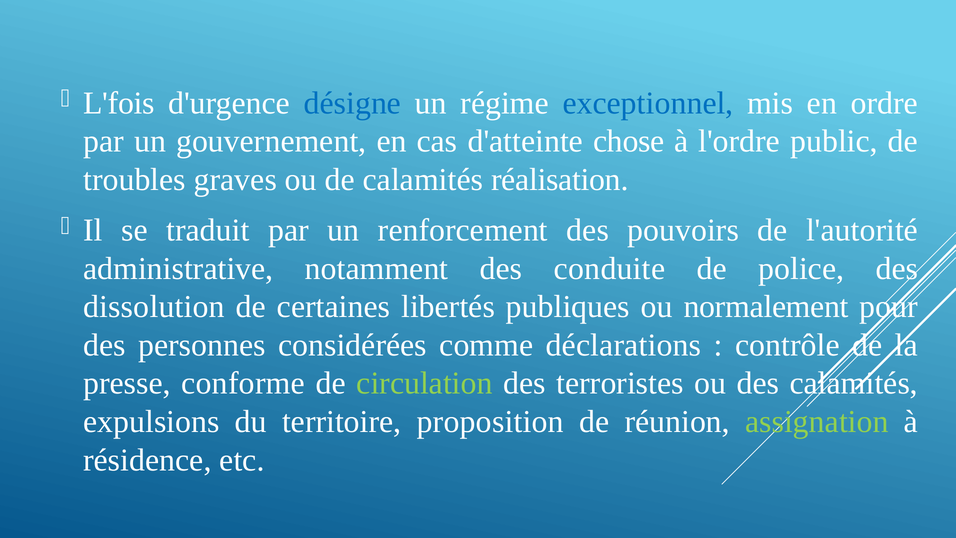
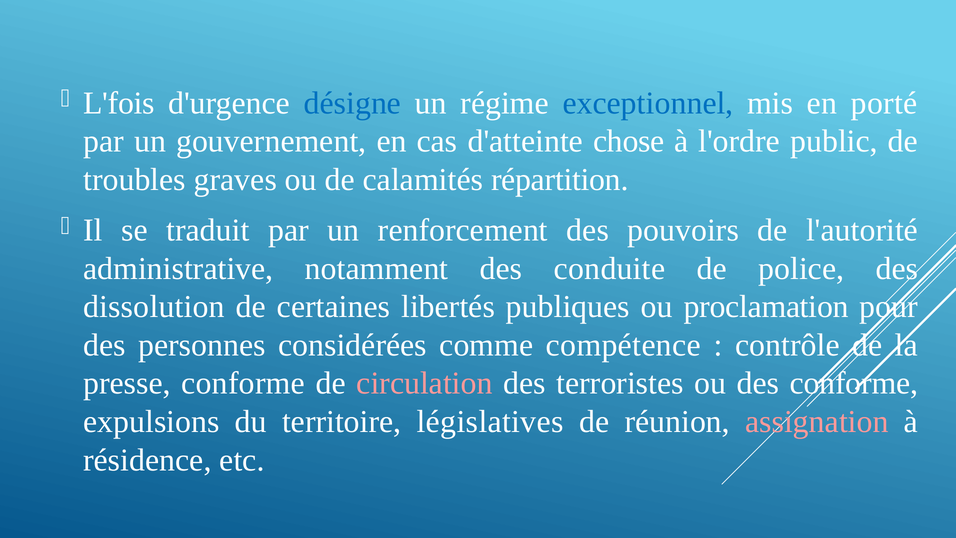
ordre: ordre -> porté
réalisation: réalisation -> répartition
normalement: normalement -> proclamation
déclarations: déclarations -> compétence
circulation colour: light green -> pink
des calamités: calamités -> conforme
proposition: proposition -> législatives
assignation colour: light green -> pink
